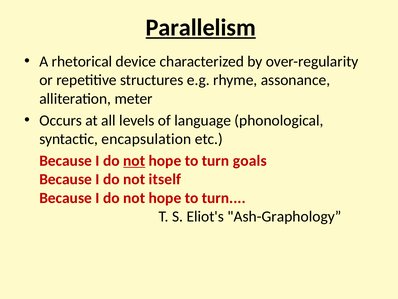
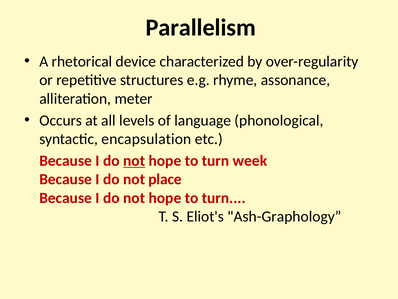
Parallelism underline: present -> none
goals: goals -> week
itself: itself -> place
